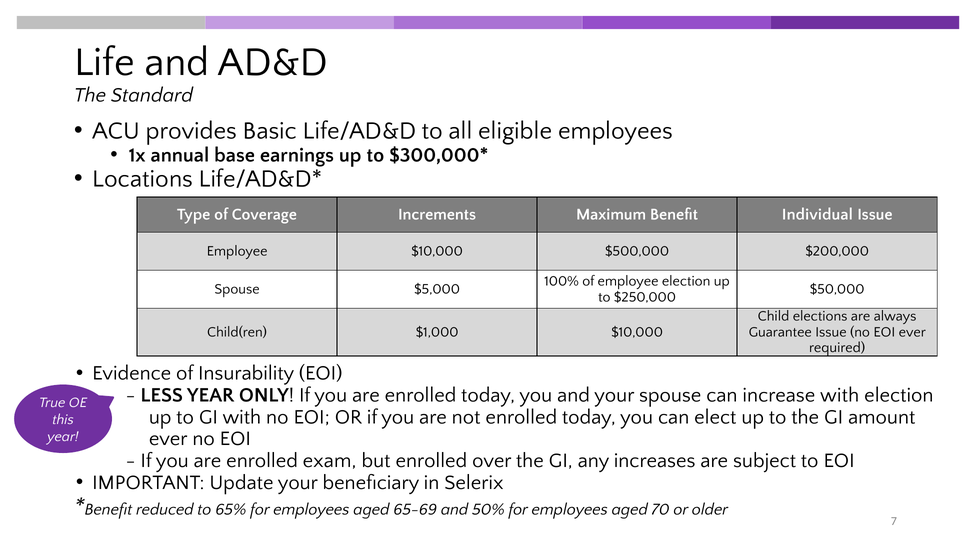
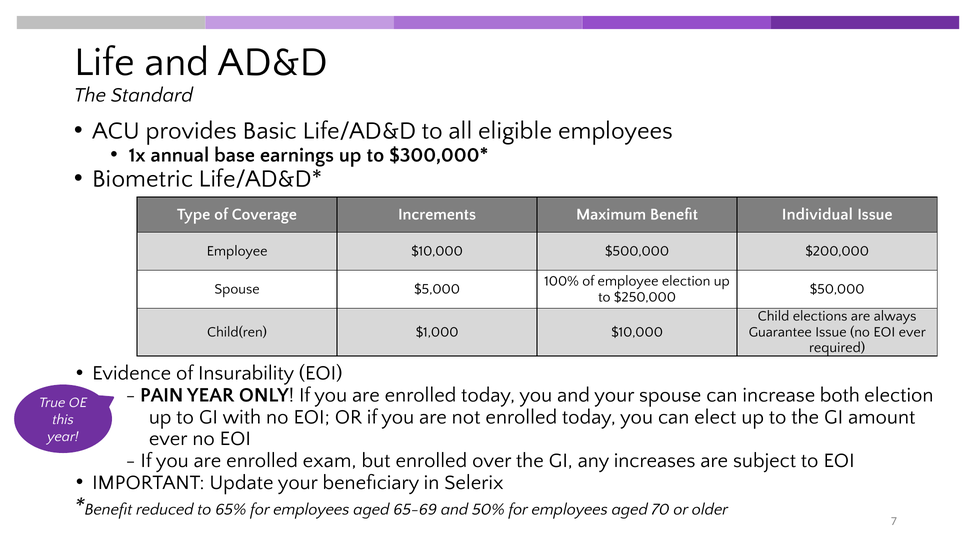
Locations: Locations -> Biometric
LESS: LESS -> PAIN
increase with: with -> both
